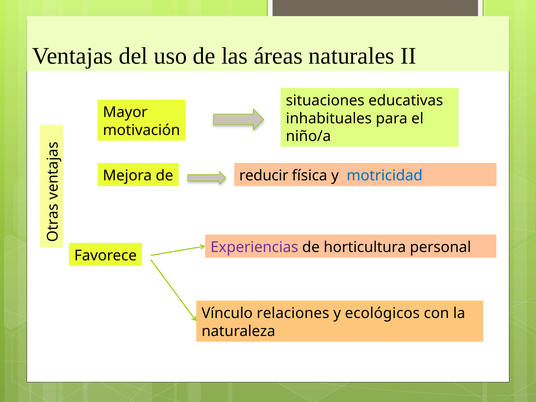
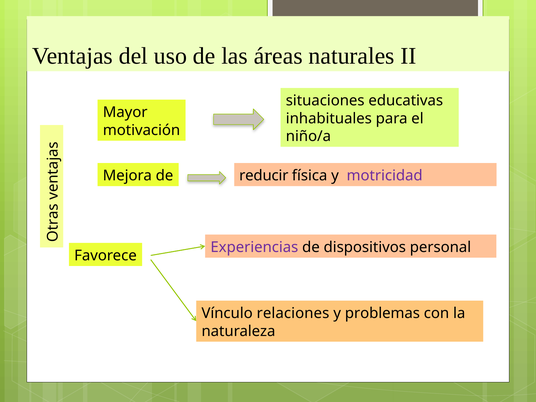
motricidad colour: blue -> purple
horticultura: horticultura -> dispositivos
ecológicos: ecológicos -> problemas
